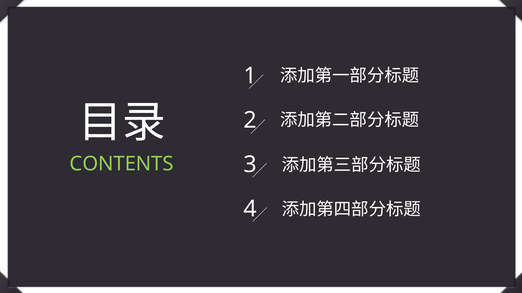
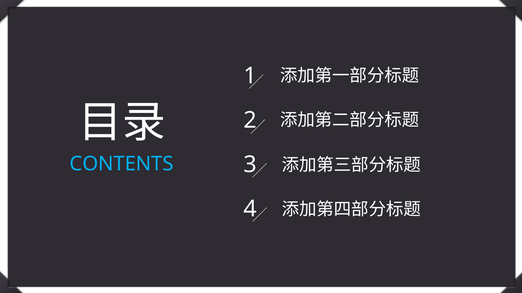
CONTENTS colour: light green -> light blue
